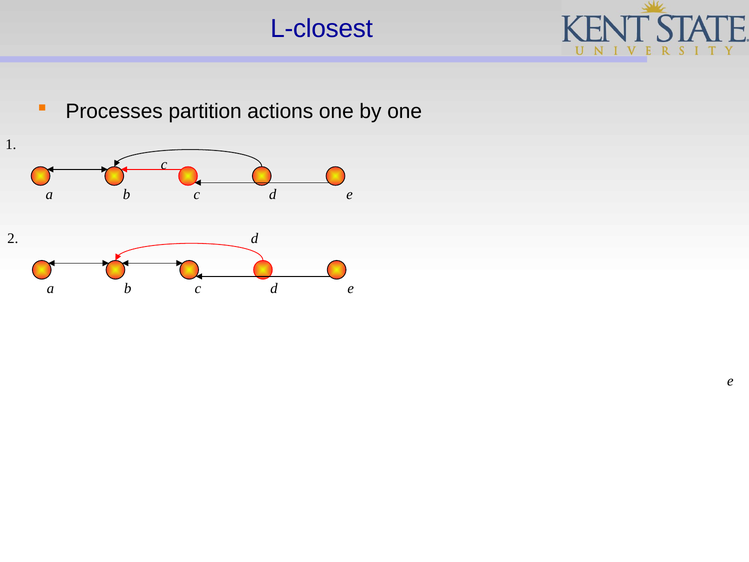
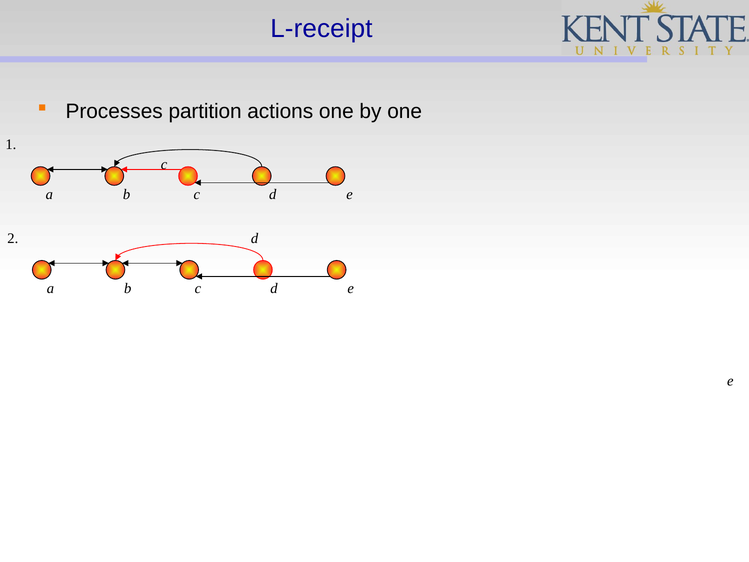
L-closest: L-closest -> L-receipt
